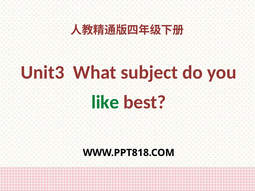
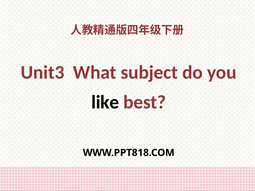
like colour: green -> black
